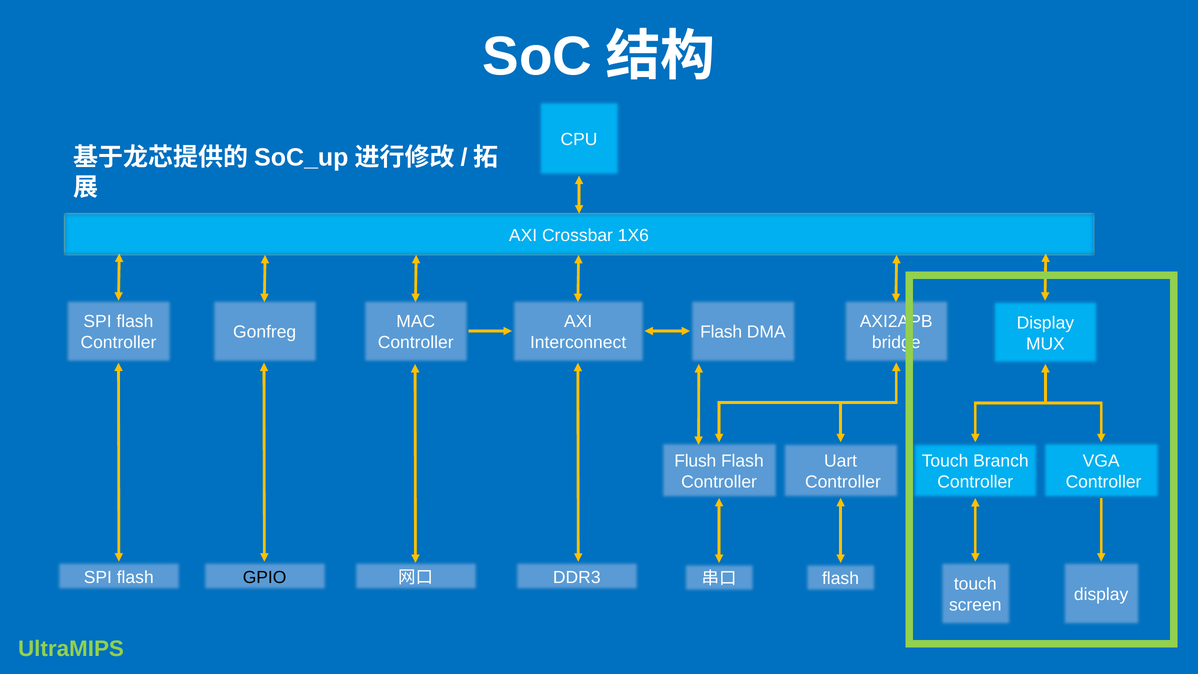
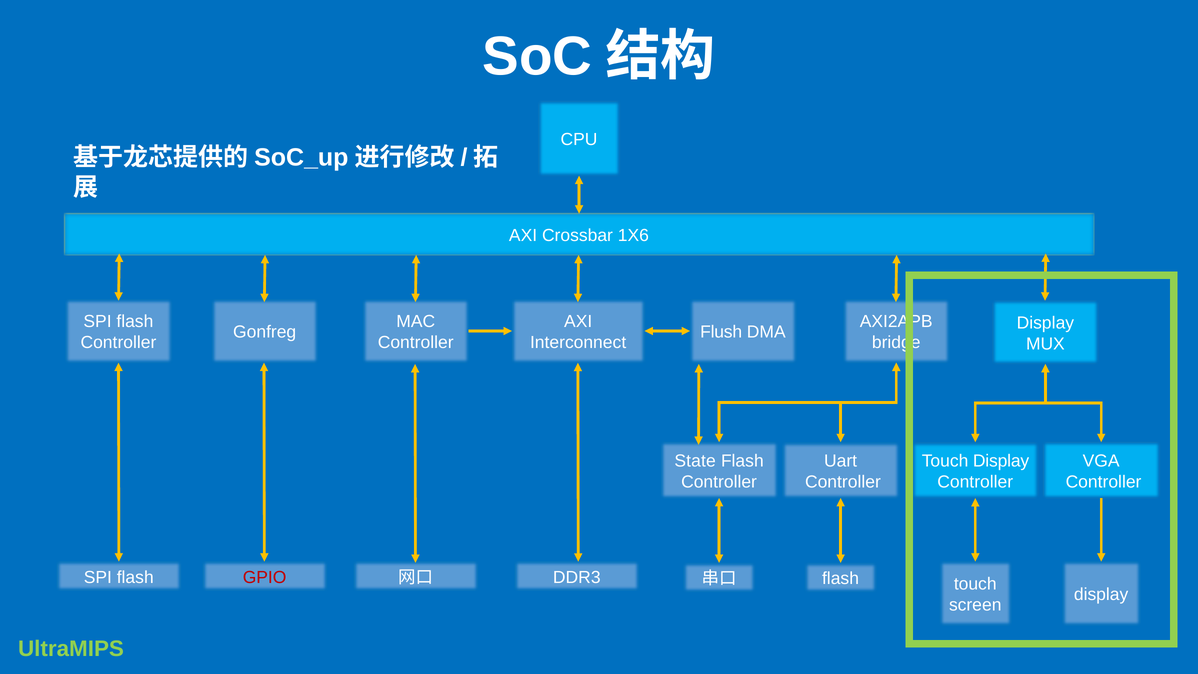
Flash at (721, 332): Flash -> Flush
Flush: Flush -> State
Touch Branch: Branch -> Display
GPIO colour: black -> red
